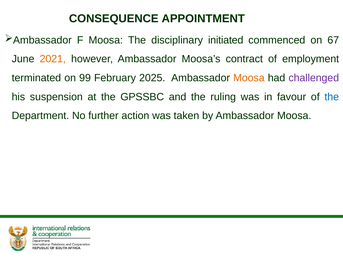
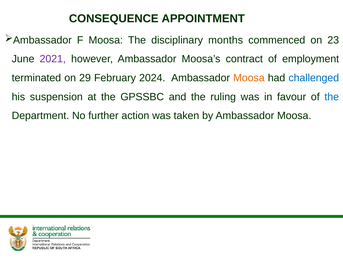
initiated: initiated -> months
67: 67 -> 23
2021 colour: orange -> purple
99: 99 -> 29
2025: 2025 -> 2024
challenged colour: purple -> blue
